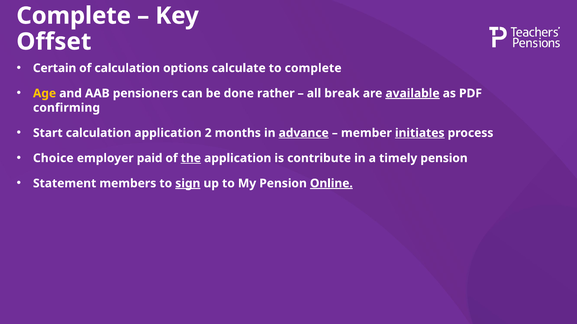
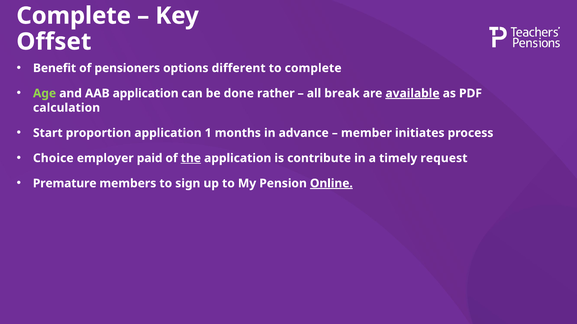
Certain: Certain -> Benefit
of calculation: calculation -> pensioners
calculate: calculate -> different
Age colour: yellow -> light green
AAB pensioners: pensioners -> application
confirming: confirming -> calculation
Start calculation: calculation -> proportion
2: 2 -> 1
advance underline: present -> none
initiates underline: present -> none
timely pension: pension -> request
Statement: Statement -> Premature
sign underline: present -> none
